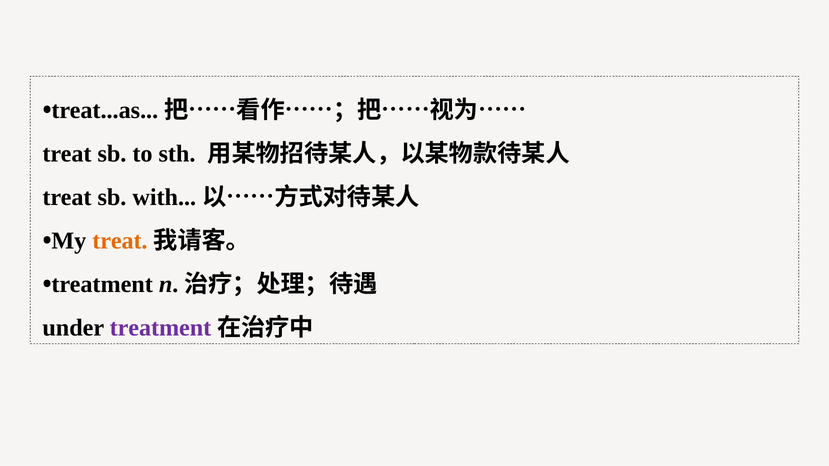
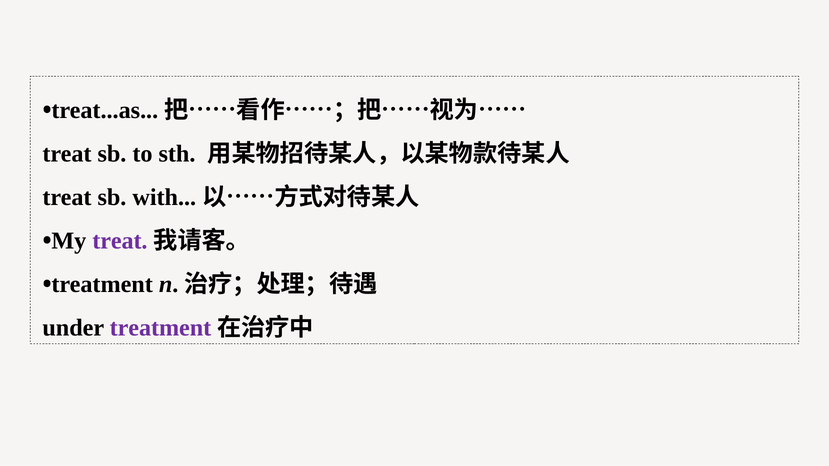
treat at (120, 241) colour: orange -> purple
